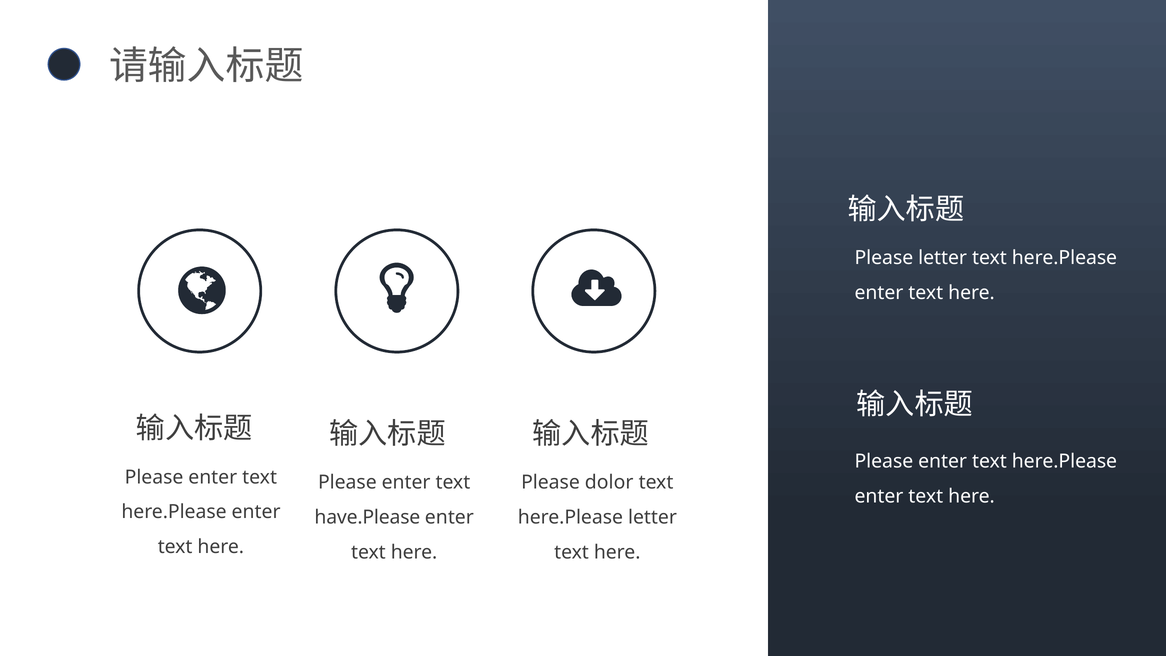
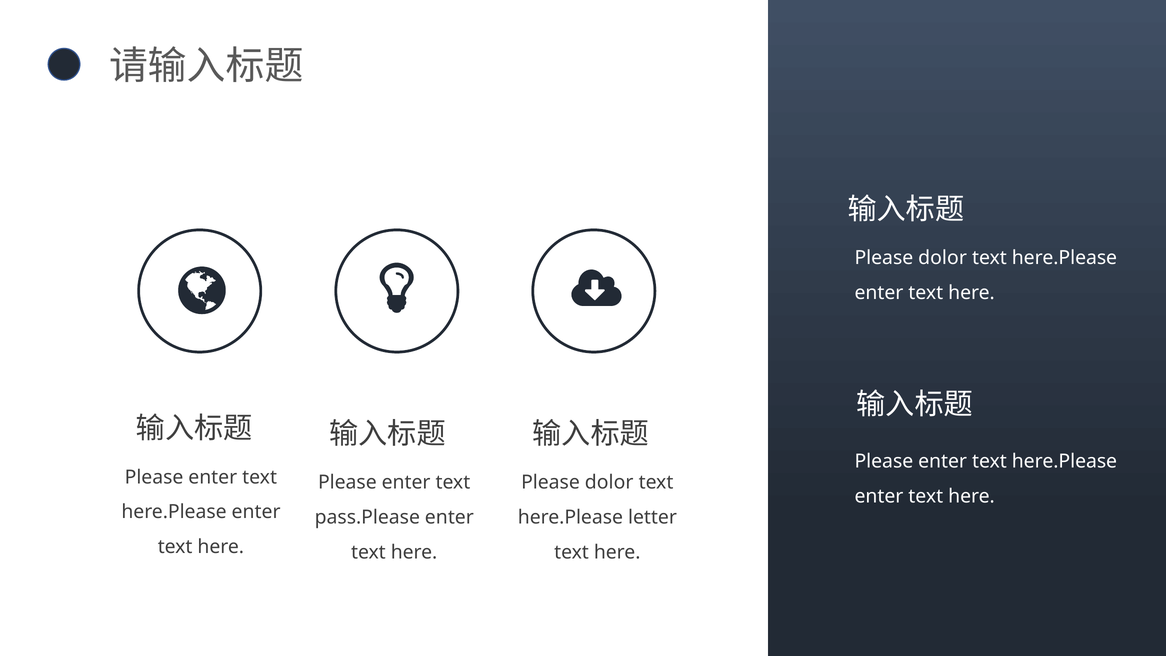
letter at (943, 258): letter -> dolor
have.Please: have.Please -> pass.Please
